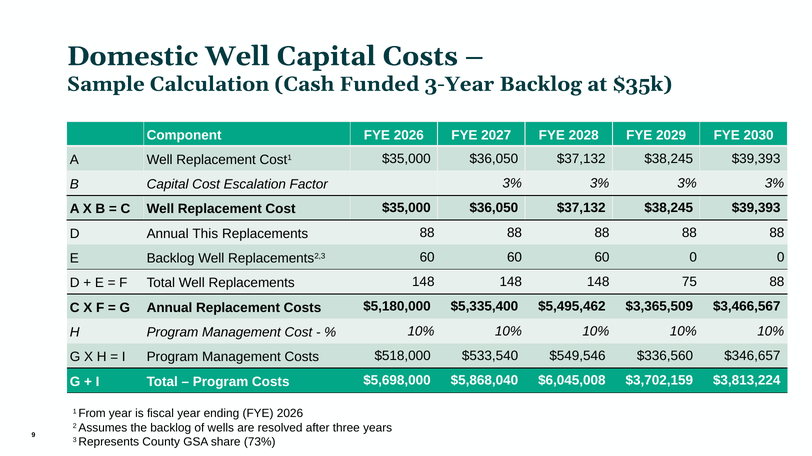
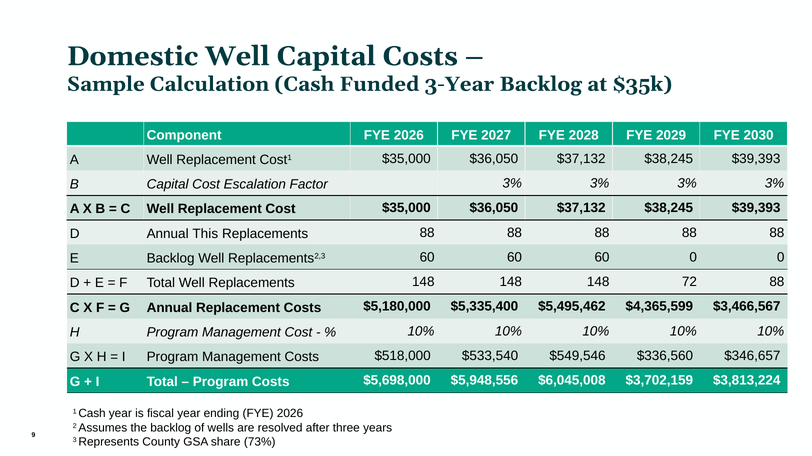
75: 75 -> 72
$3,365,509: $3,365,509 -> $4,365,599
$5,868,040: $5,868,040 -> $5,948,556
1 From: From -> Cash
